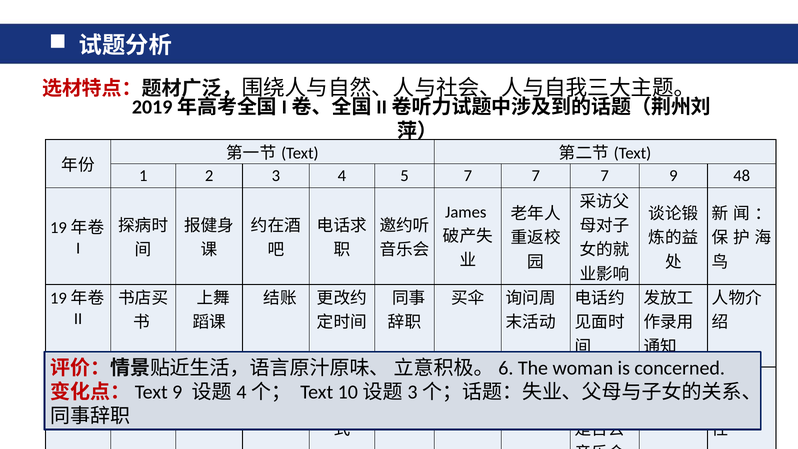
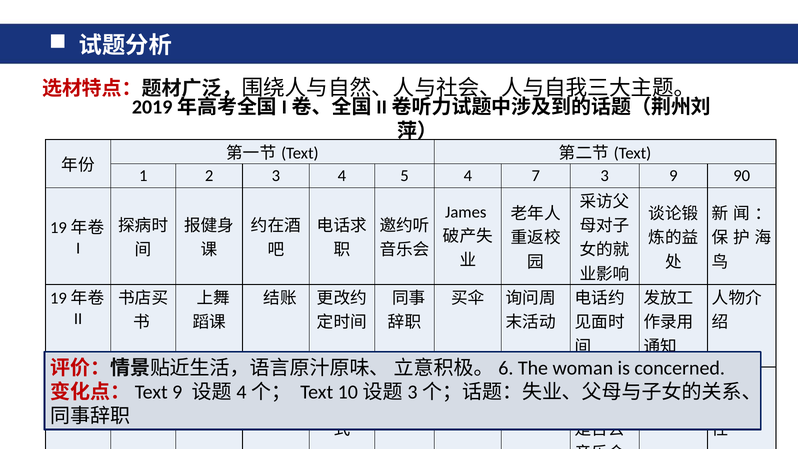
5 7: 7 -> 4
7 at (605, 176): 7 -> 3
48: 48 -> 90
